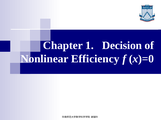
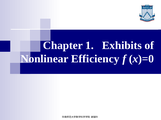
Decision: Decision -> Exhibits
